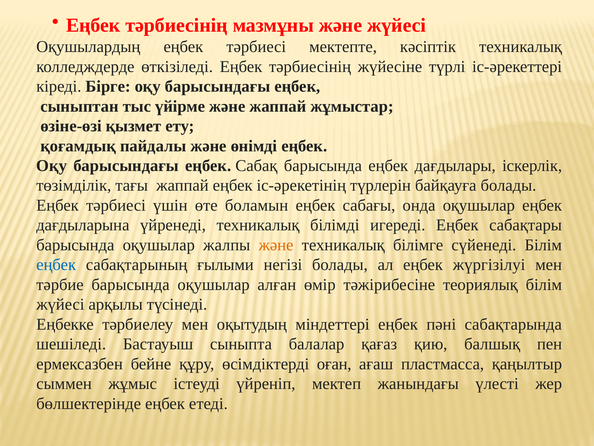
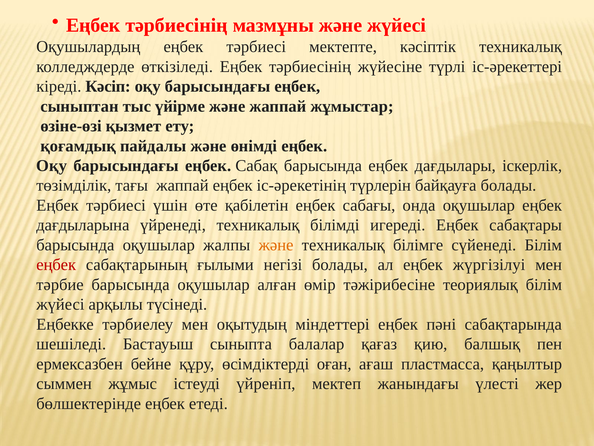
Бірге: Бірге -> Кәсіп
боламын: боламын -> қабілетін
еңбек at (56, 265) colour: blue -> red
